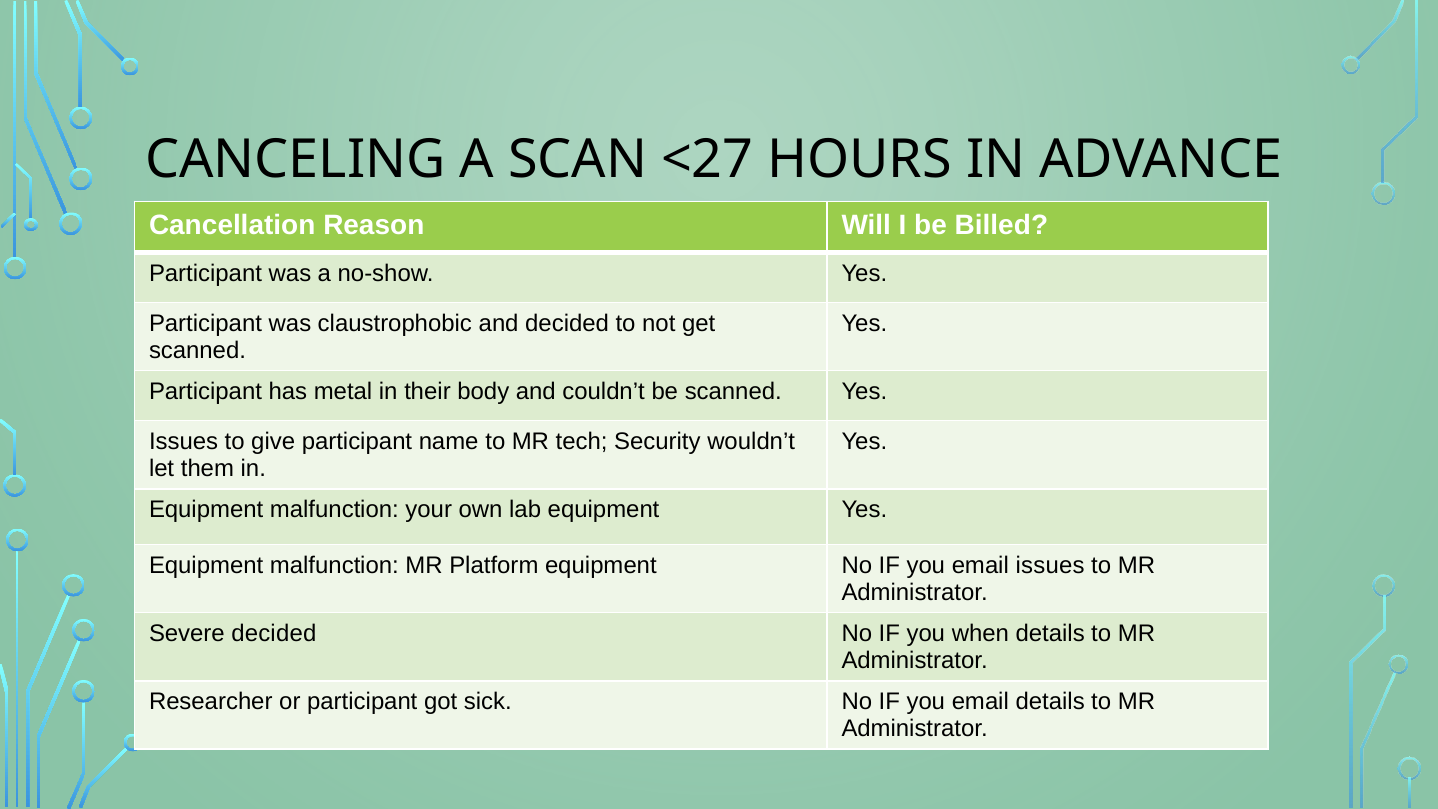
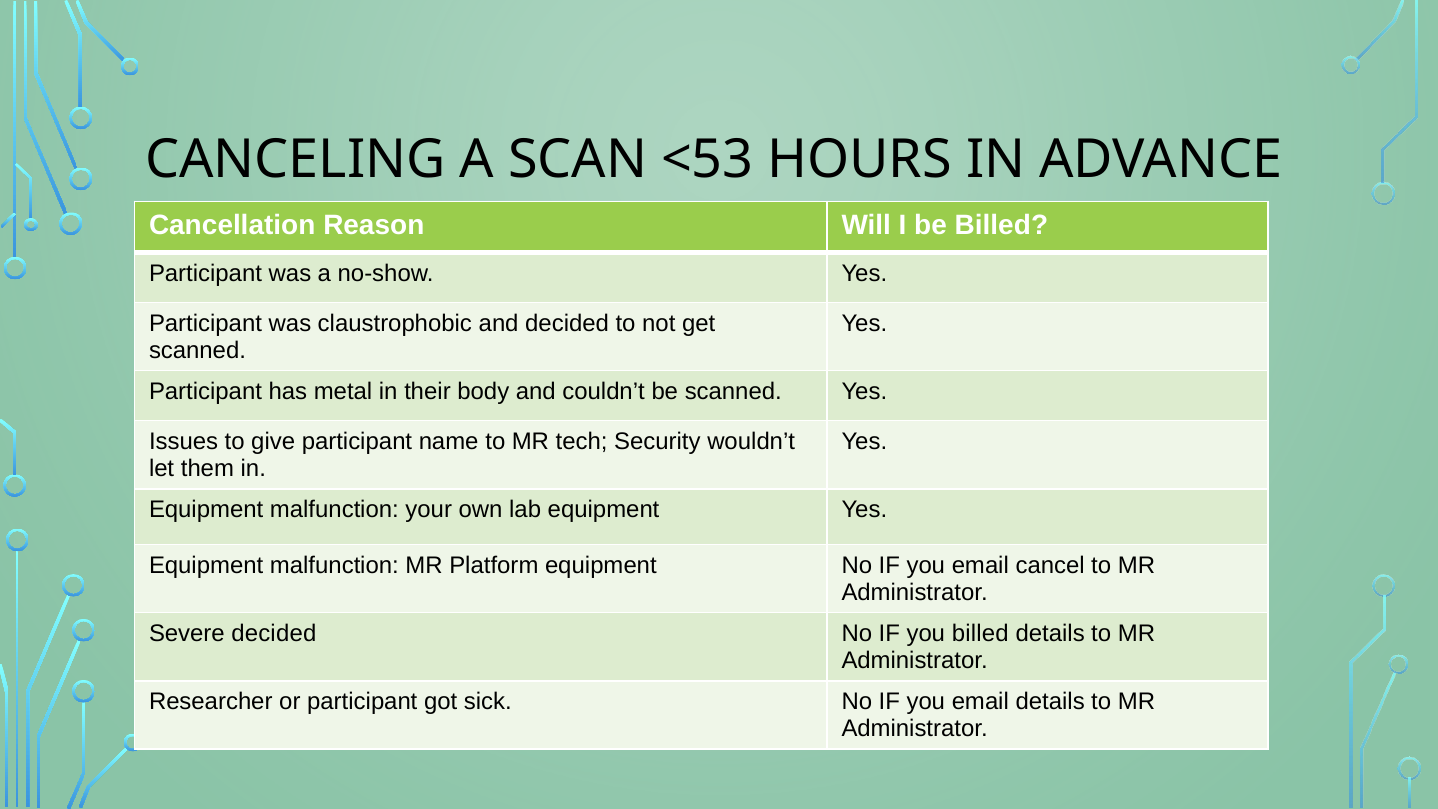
<27: <27 -> <53
email issues: issues -> cancel
you when: when -> billed
